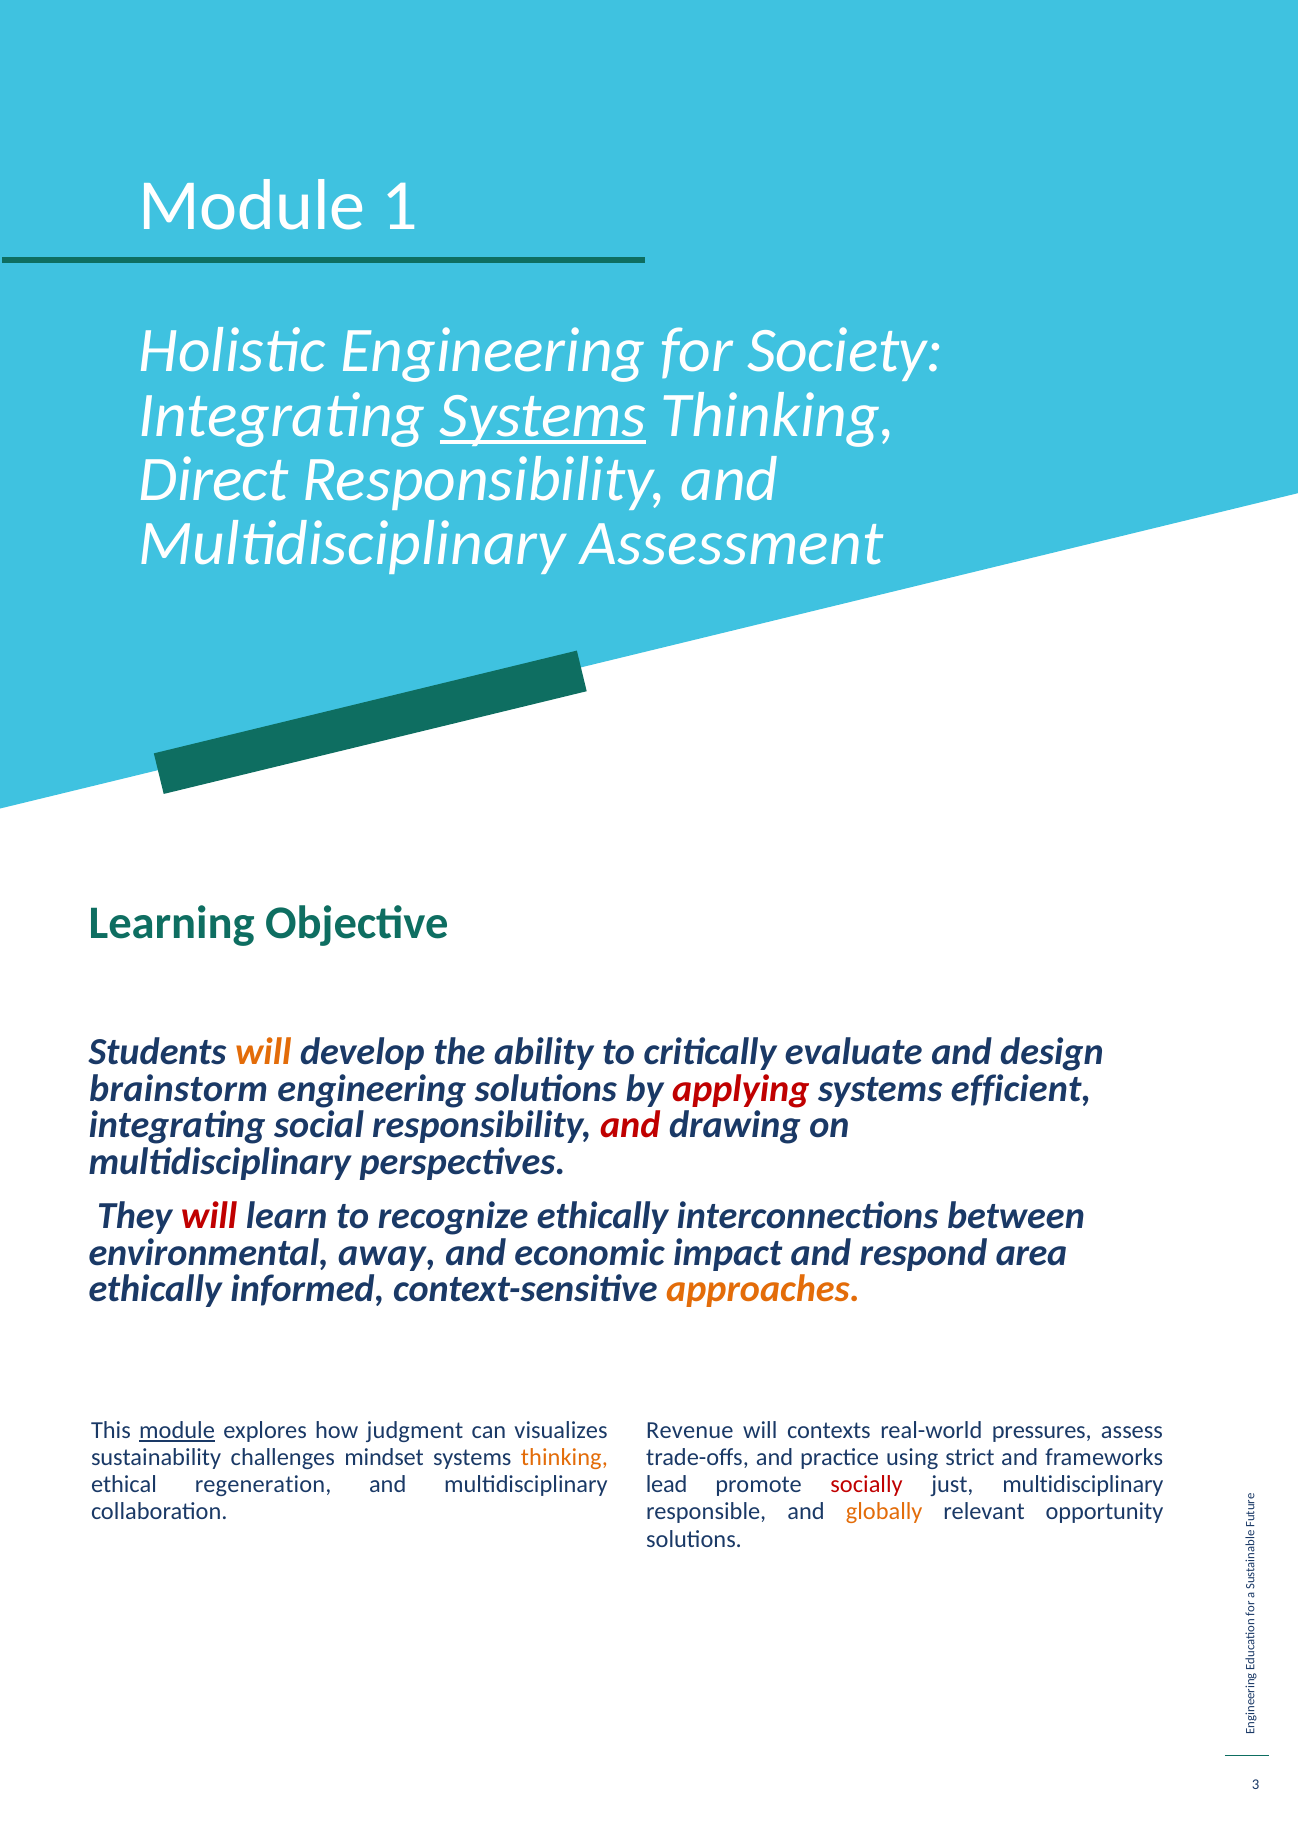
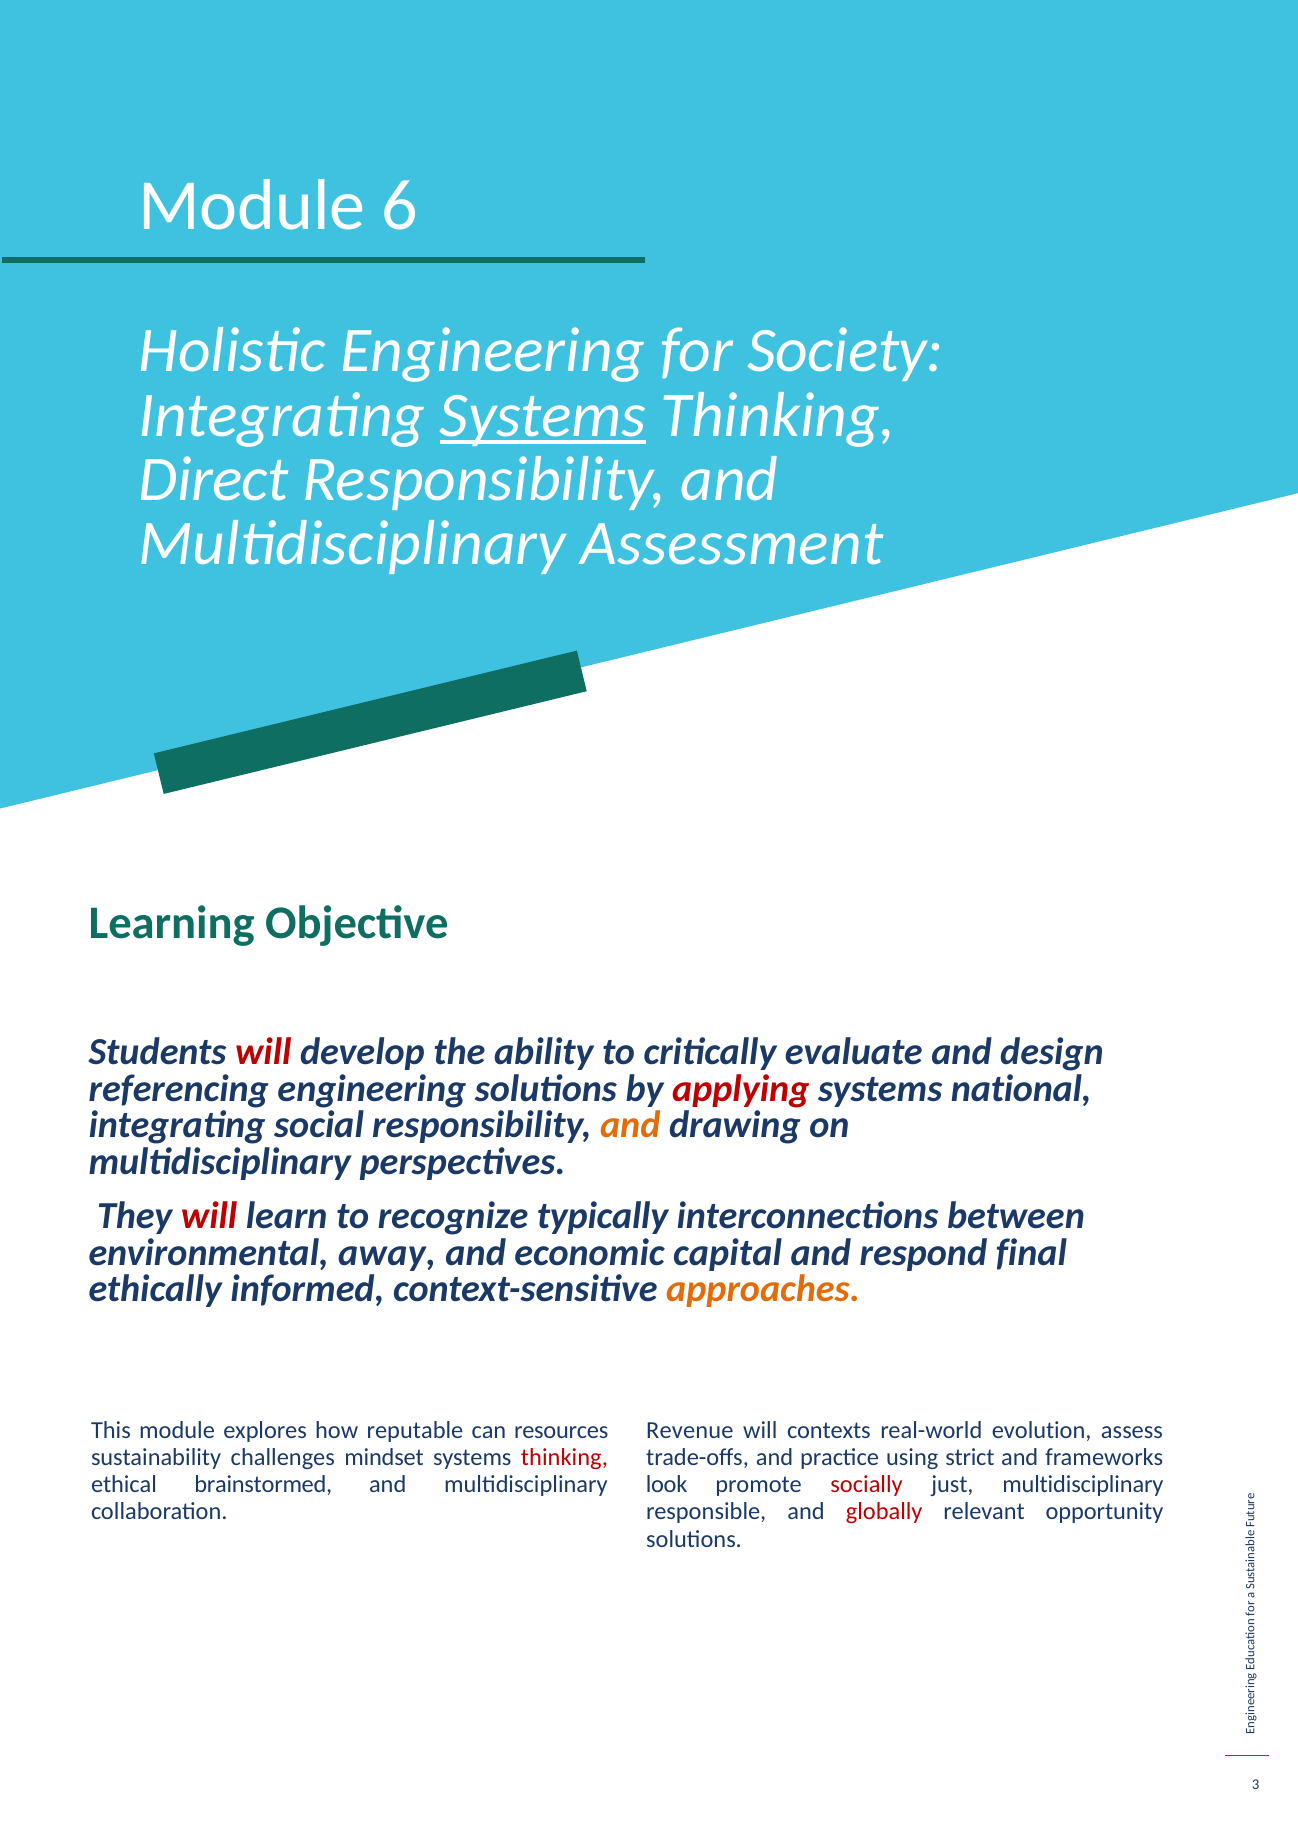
1: 1 -> 6
will at (263, 1052) colour: orange -> red
brainstorm: brainstorm -> referencing
efficient: efficient -> national
and at (630, 1125) colour: red -> orange
recognize ethically: ethically -> typically
impact: impact -> capital
area: area -> final
module at (177, 1430) underline: present -> none
judgment: judgment -> reputable
visualizes: visualizes -> resources
pressures: pressures -> evolution
thinking at (564, 1457) colour: orange -> red
regeneration: regeneration -> brainstormed
lead: lead -> look
globally colour: orange -> red
